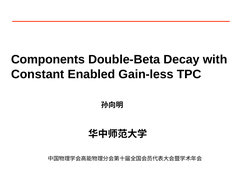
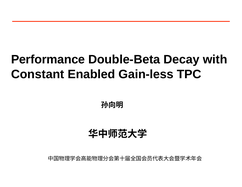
Components: Components -> Performance
